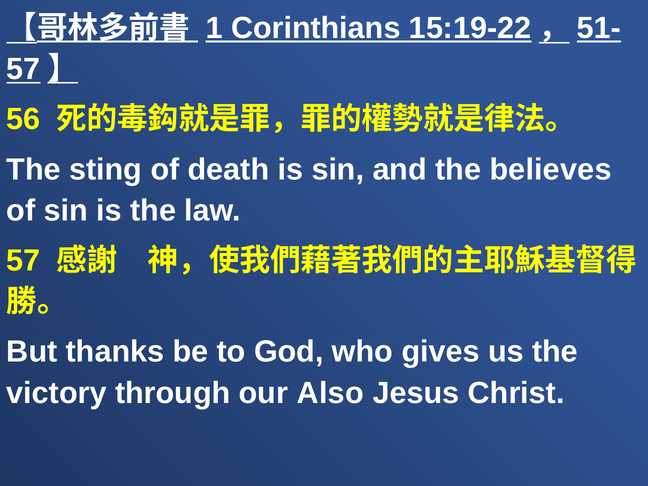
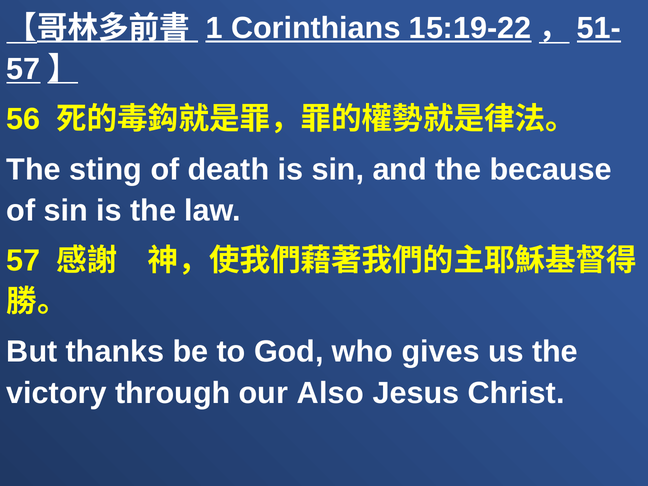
believes: believes -> because
